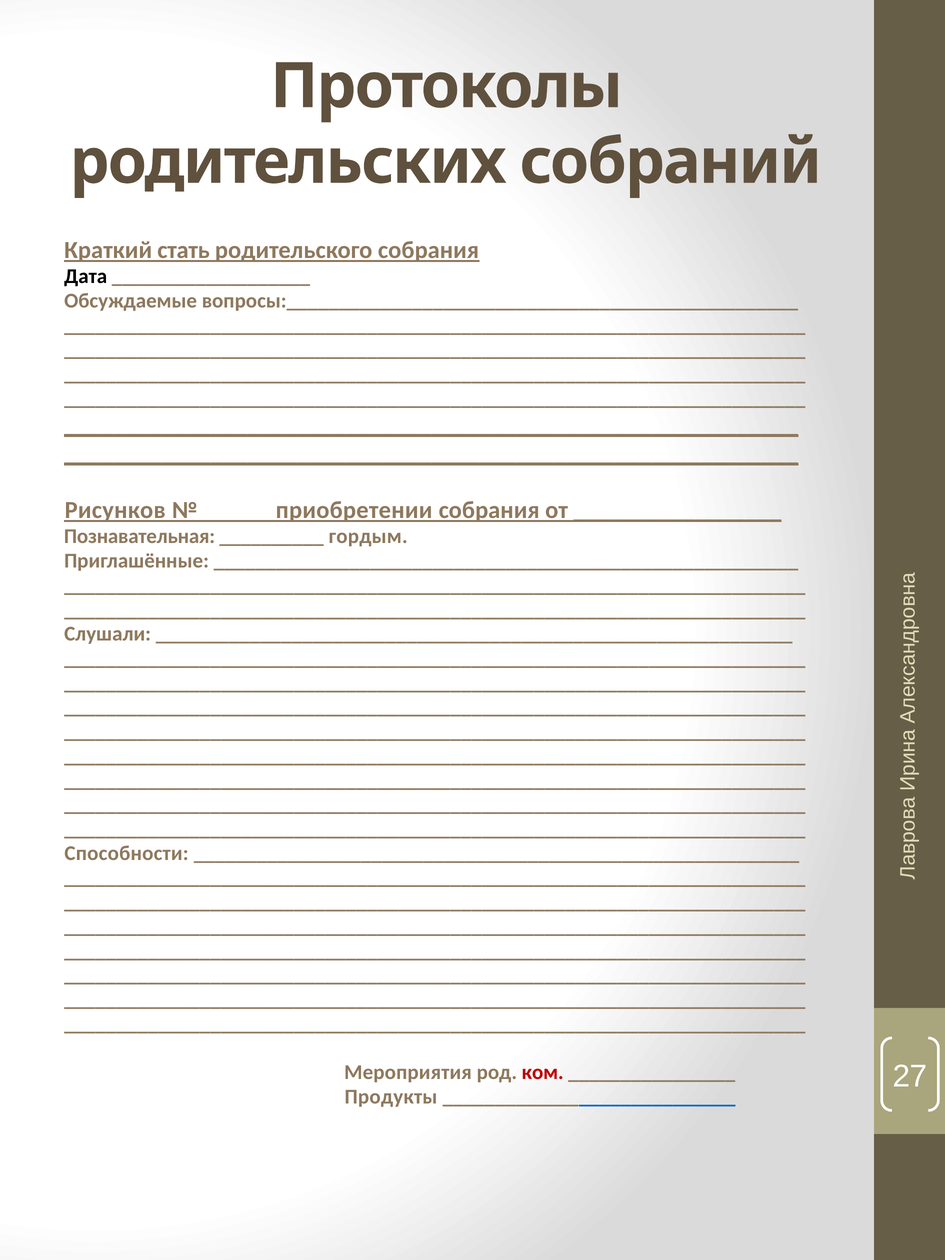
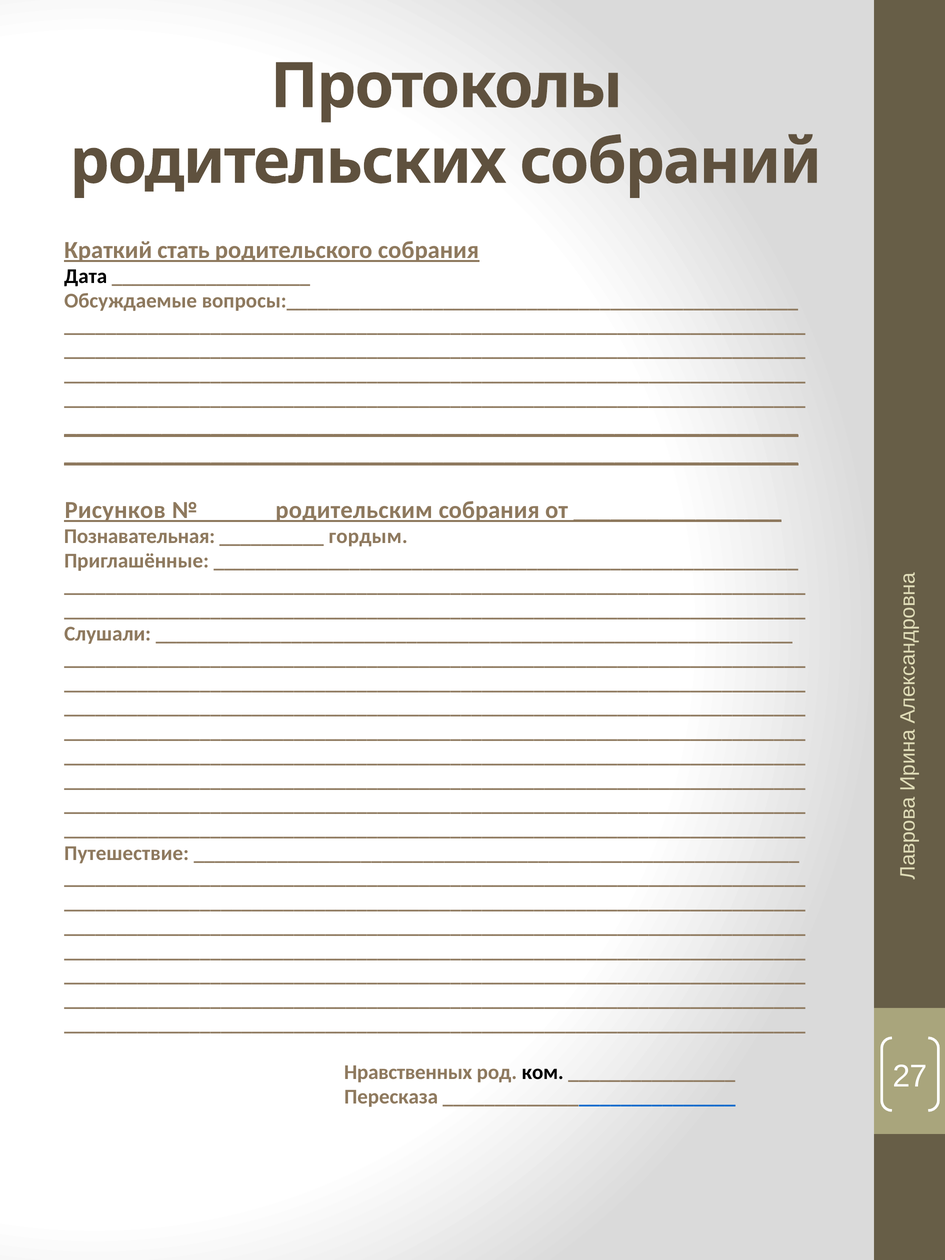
приобретении: приобретении -> родительским
Способности: Способности -> Путешествие
Мероприятия: Мероприятия -> Нравственных
ком colour: red -> black
Продукты: Продукты -> Пересказа
